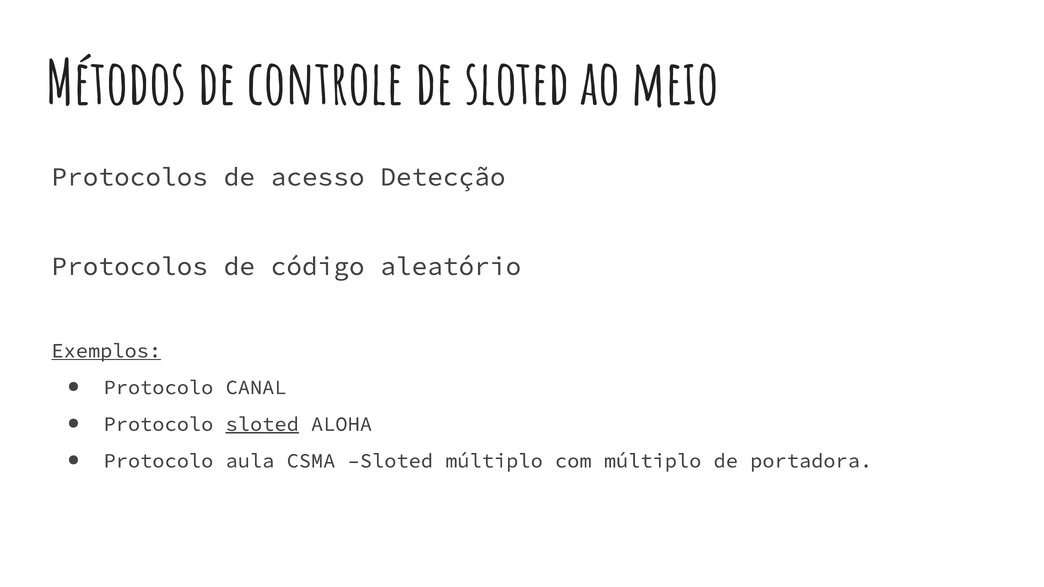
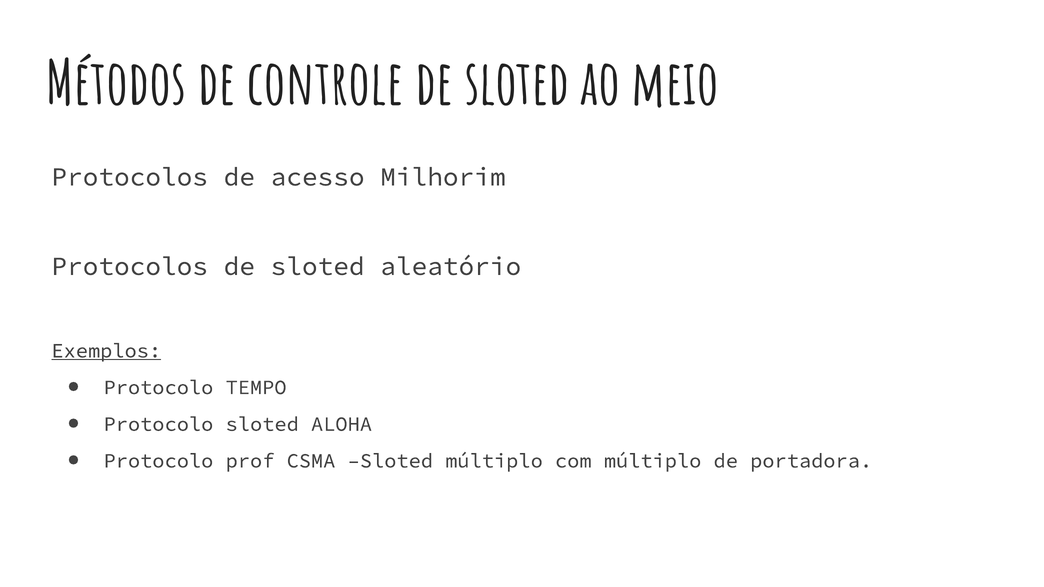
Detecção: Detecção -> Milhorim
Protocolos de código: código -> sloted
CANAL: CANAL -> TEMPO
sloted at (262, 424) underline: present -> none
aula: aula -> prof
